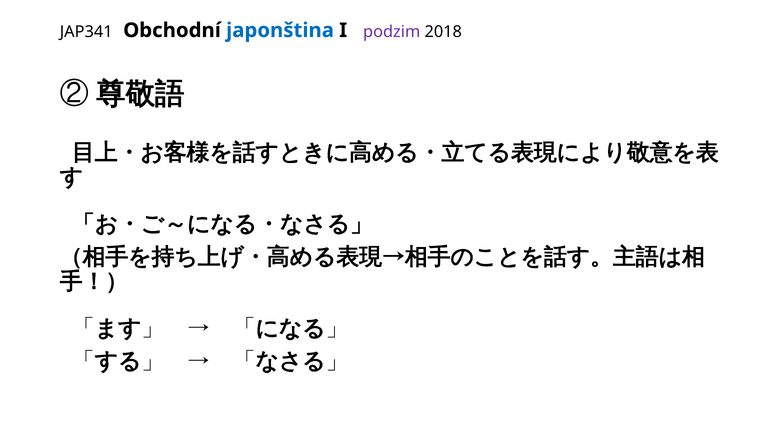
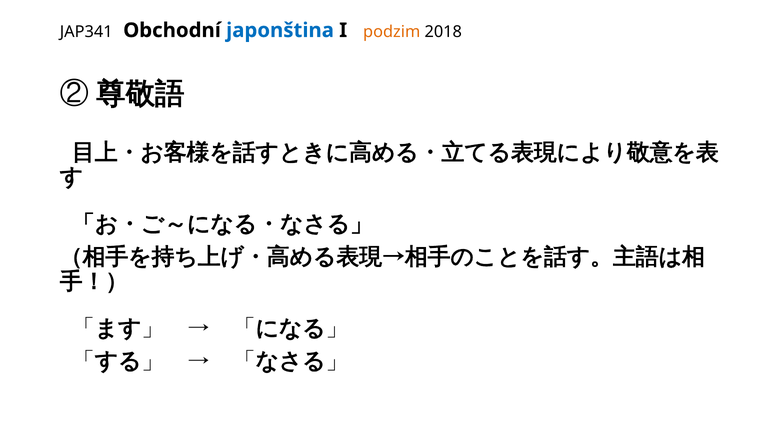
podzim colour: purple -> orange
